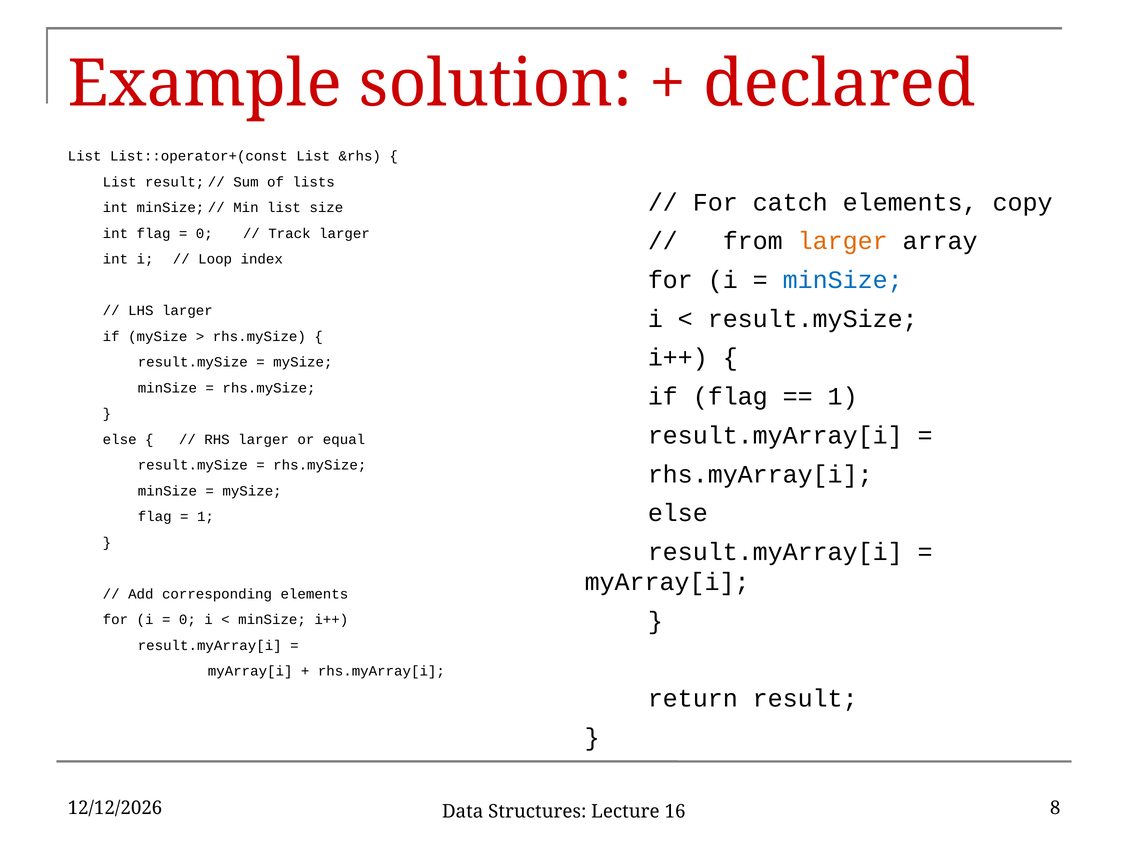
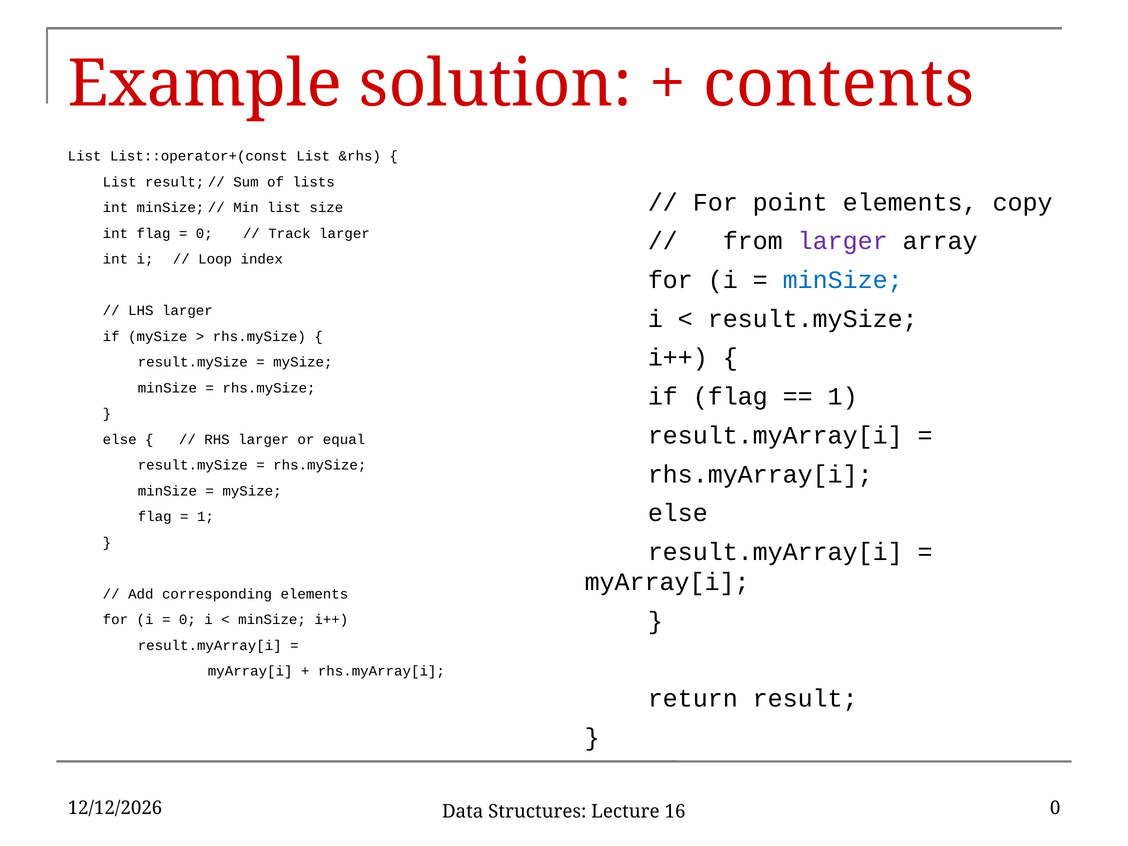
declared: declared -> contents
catch: catch -> point
larger at (843, 241) colour: orange -> purple
8 at (1055, 808): 8 -> 0
